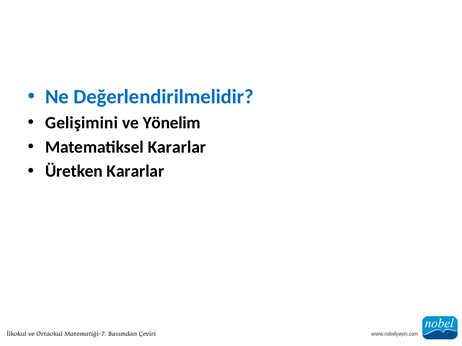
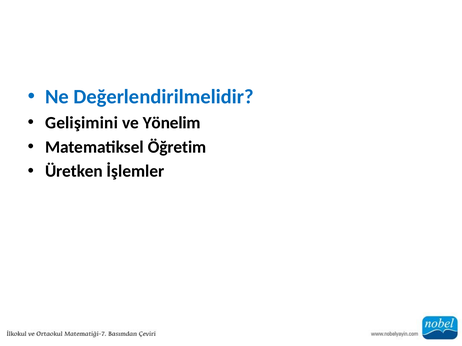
Matematiksel Kararlar: Kararlar -> Öğretim
Üretken Kararlar: Kararlar -> İşlemler
